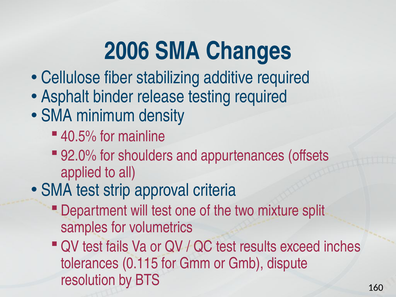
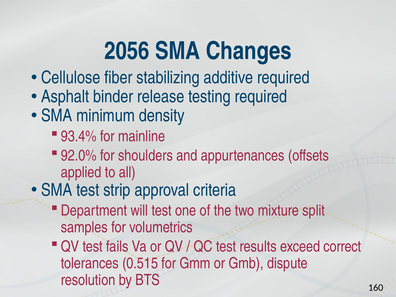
2006: 2006 -> 2056
40.5%: 40.5% -> 93.4%
inches: inches -> correct
0.115: 0.115 -> 0.515
